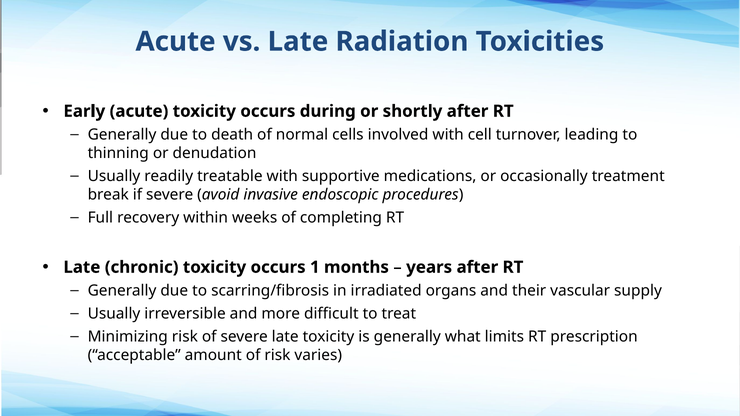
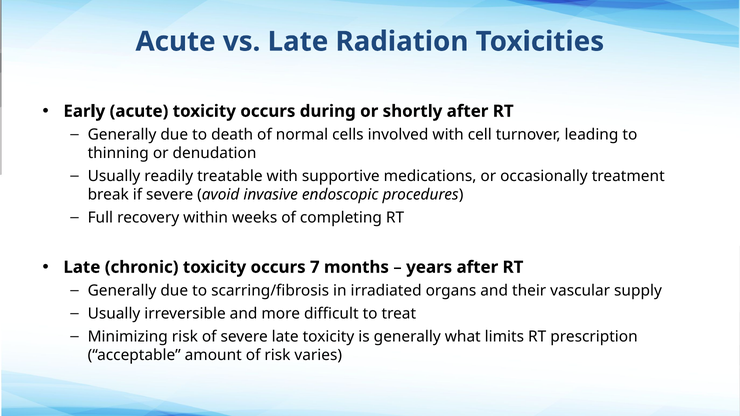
1: 1 -> 7
